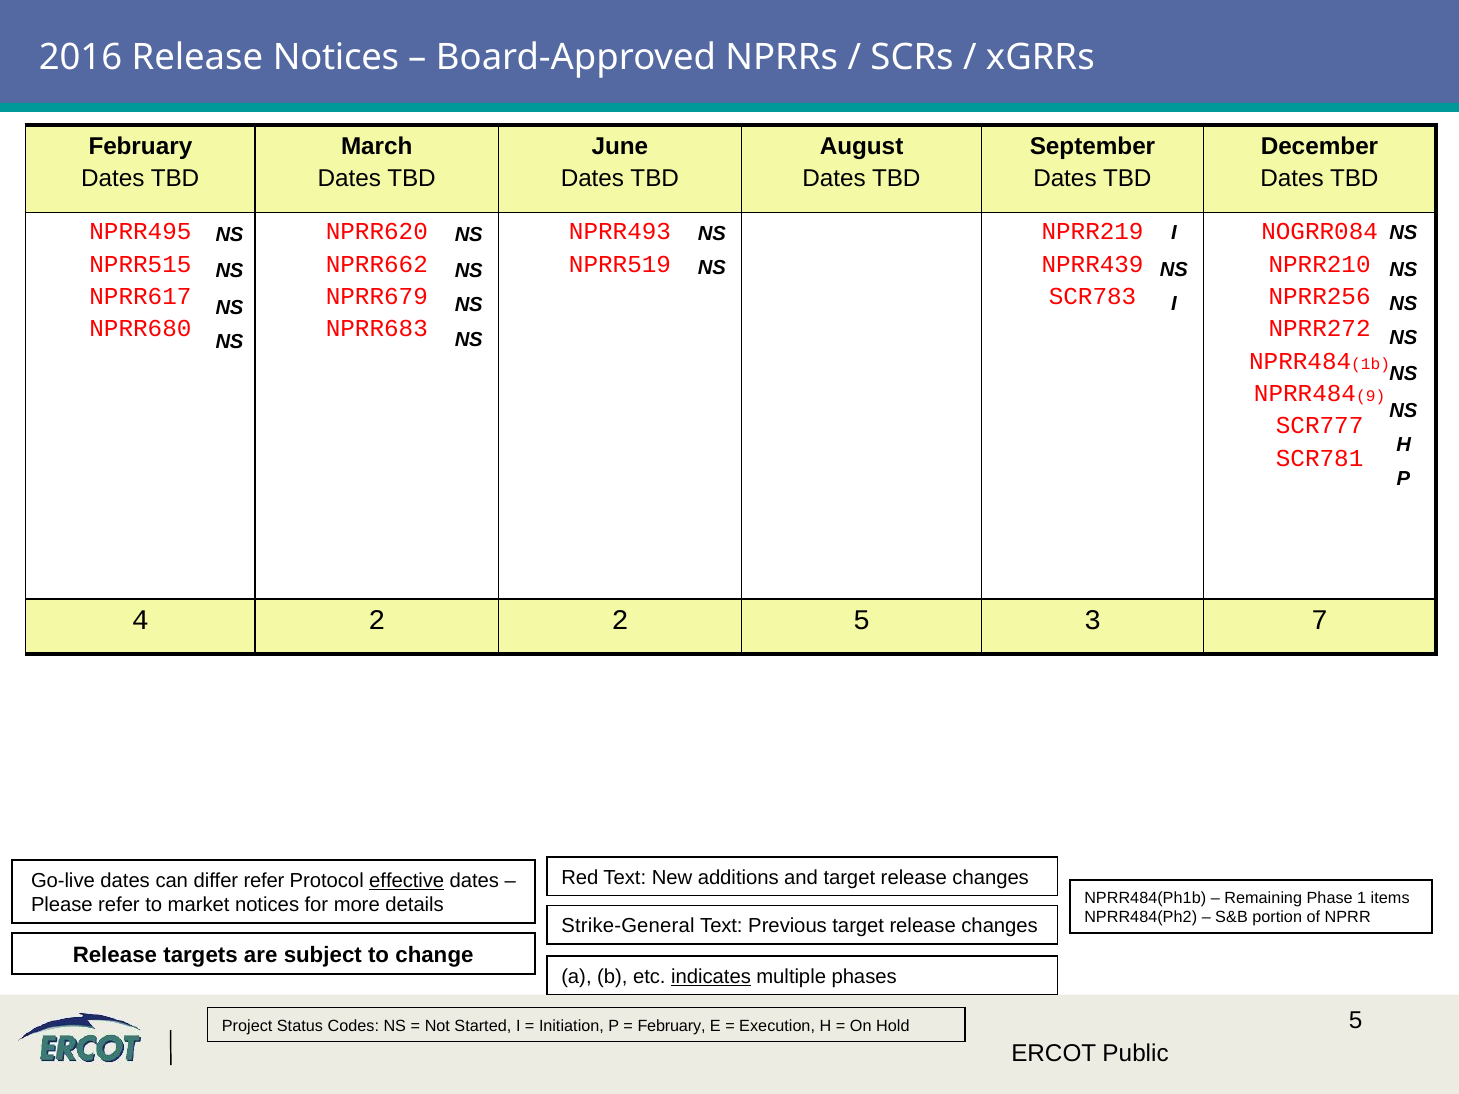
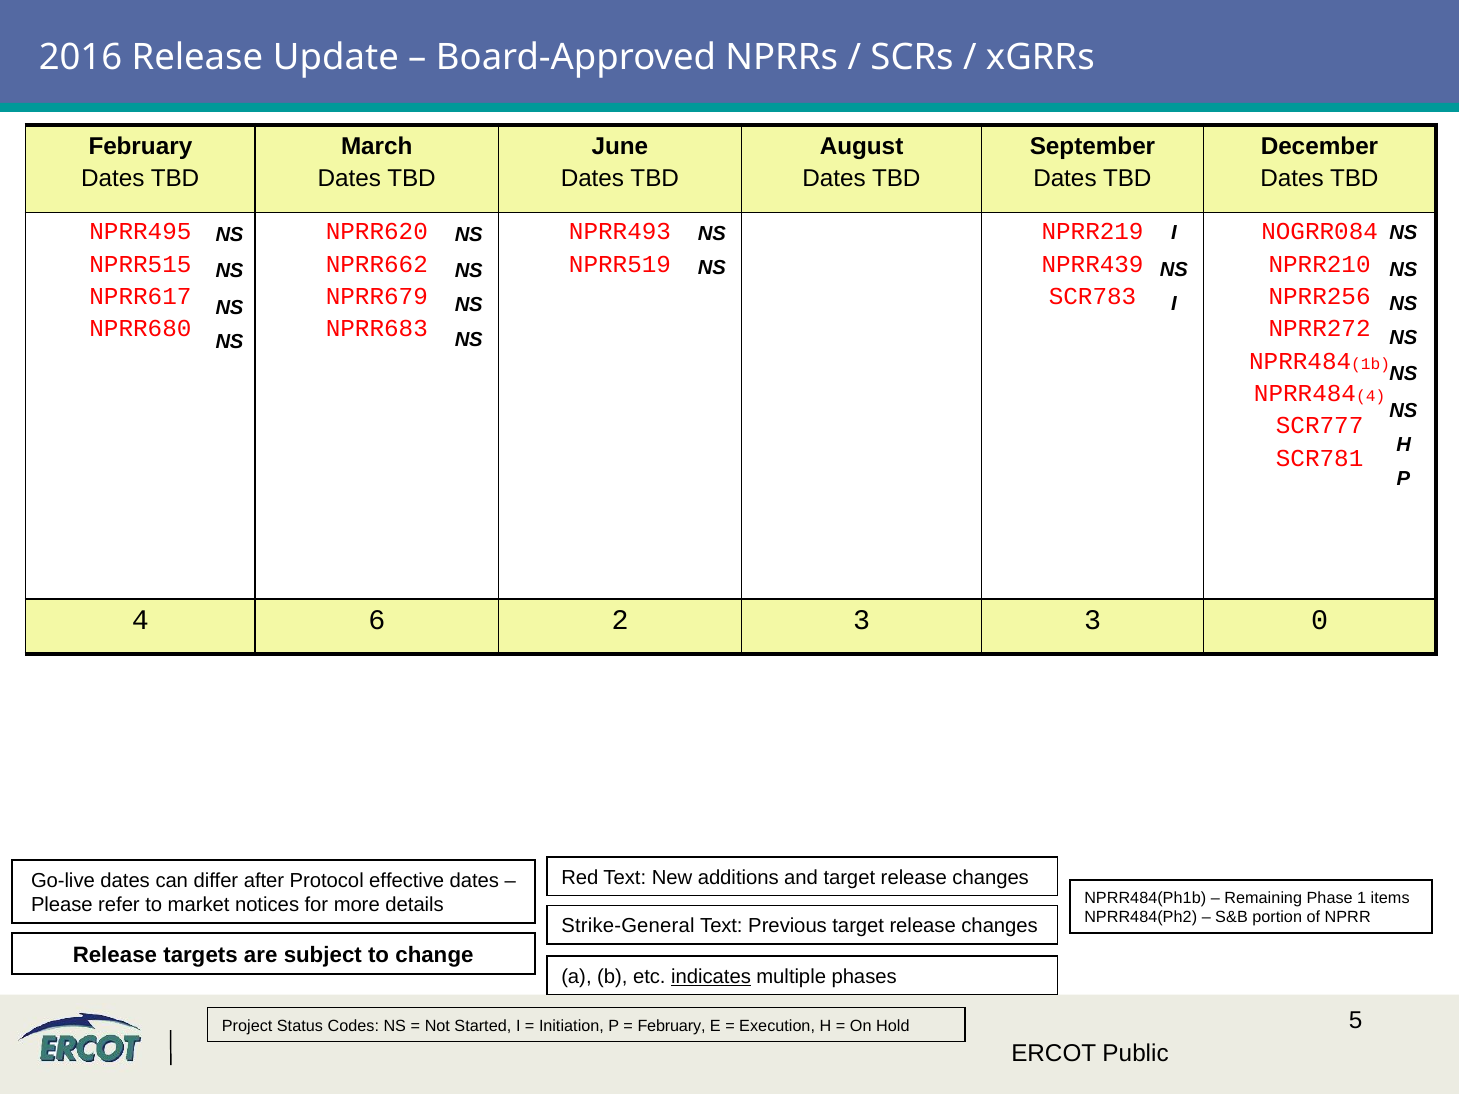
Release Notices: Notices -> Update
9 at (1371, 396): 9 -> 4
4 2: 2 -> 6
2 5: 5 -> 3
7: 7 -> 0
differ refer: refer -> after
effective underline: present -> none
